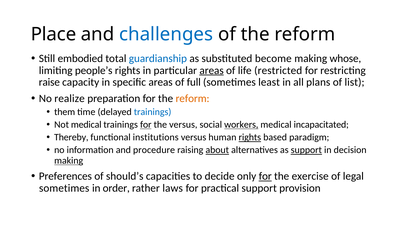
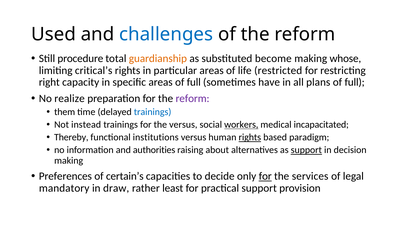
Place: Place -> Used
embodied: embodied -> procedure
guardianship colour: blue -> orange
people’s: people’s -> critical’s
areas at (212, 70) underline: present -> none
raise: raise -> right
least: least -> have
list at (355, 82): list -> full
reform at (193, 99) colour: orange -> purple
Not medical: medical -> instead
for at (146, 125) underline: present -> none
procedure: procedure -> authorities
about underline: present -> none
making at (69, 161) underline: present -> none
should’s: should’s -> certain’s
exercise: exercise -> services
sometimes at (64, 188): sometimes -> mandatory
order: order -> draw
laws: laws -> least
